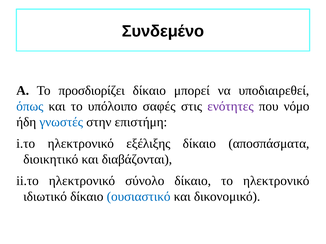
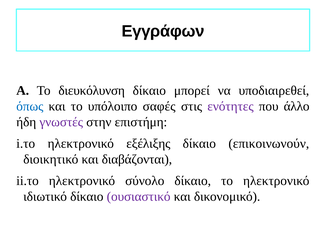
Συνδεμένο: Συνδεμένο -> Εγγράφων
προσδιορίζει: προσδιορίζει -> διευκόλυνση
νόμο: νόμο -> άλλο
γνωστές colour: blue -> purple
αποσπάσματα: αποσπάσματα -> επικοινωνούν
ουσιαστικό colour: blue -> purple
